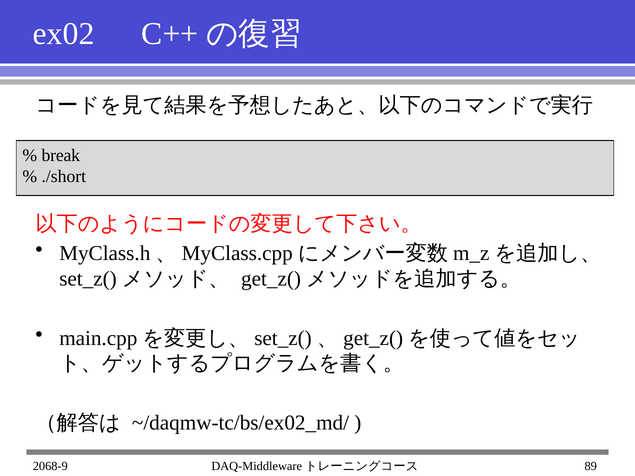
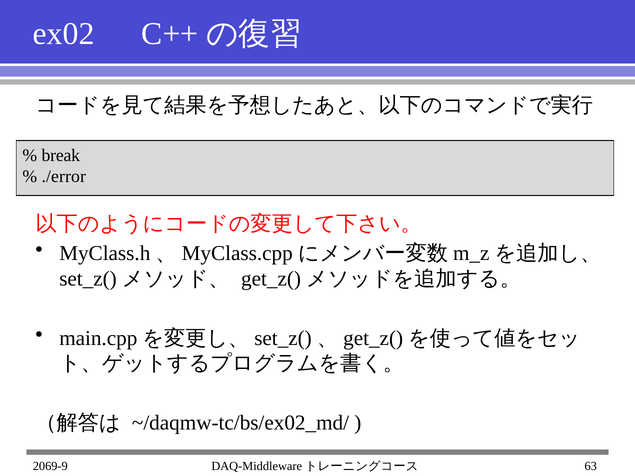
./short: ./short -> ./error
2068-9: 2068-9 -> 2069-9
89: 89 -> 63
